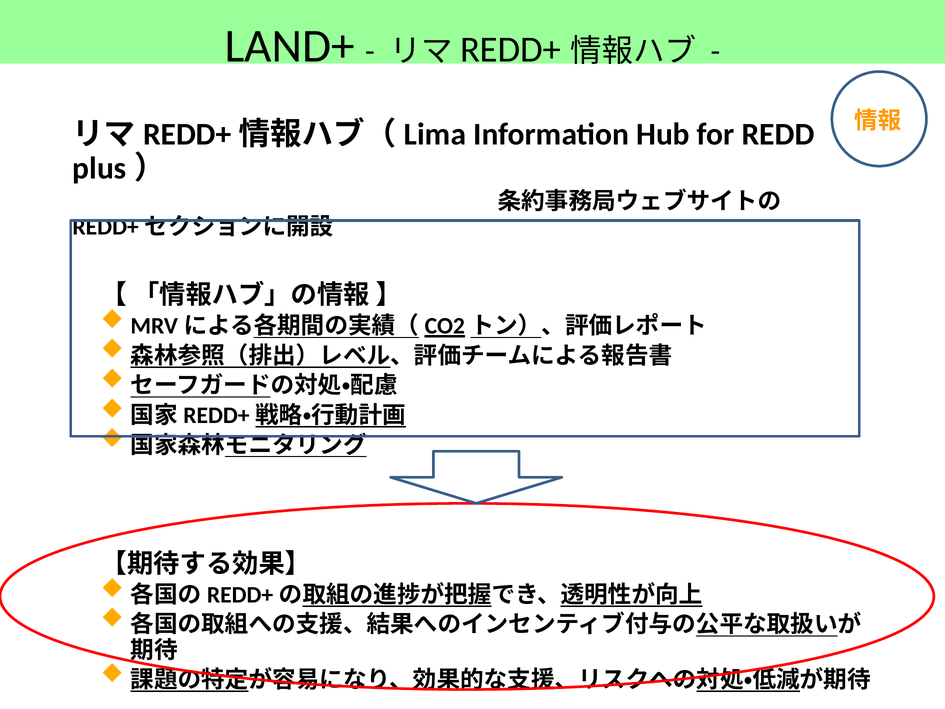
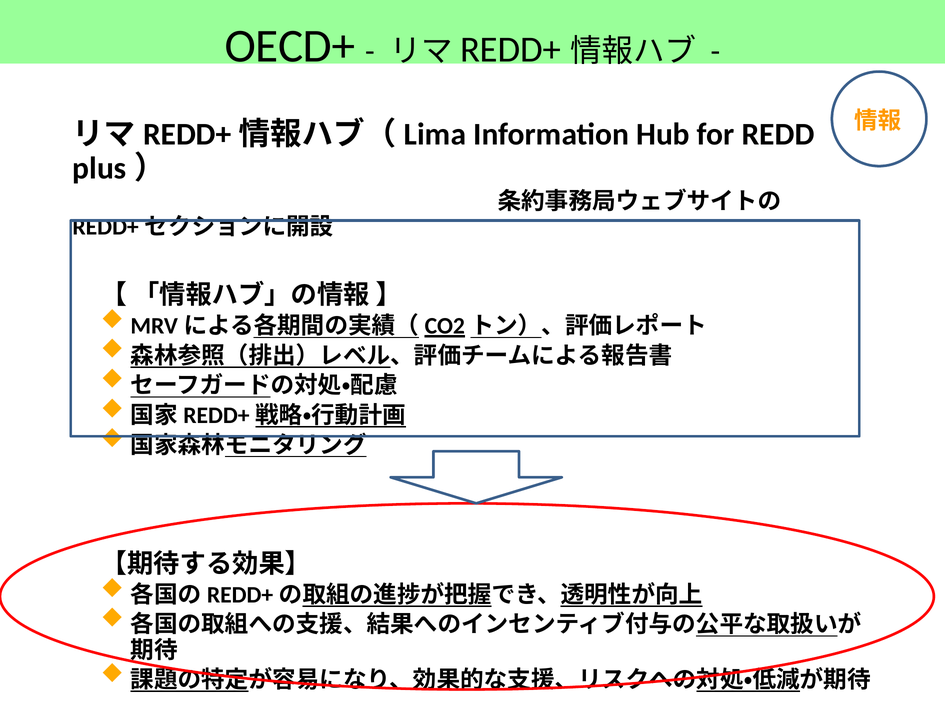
LAND+: LAND+ -> OECD+
